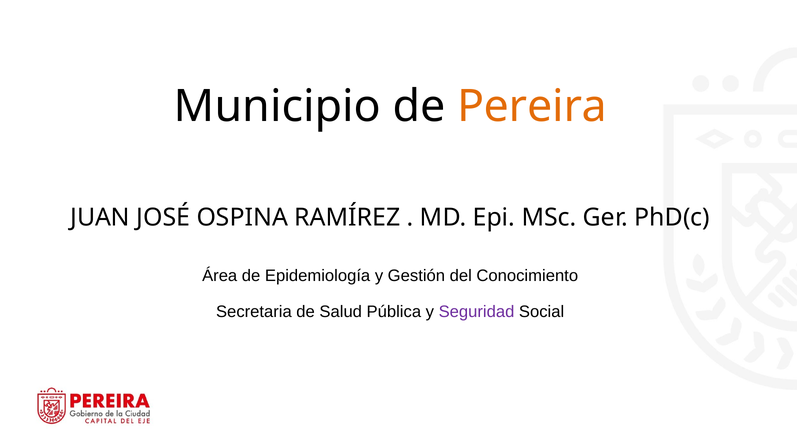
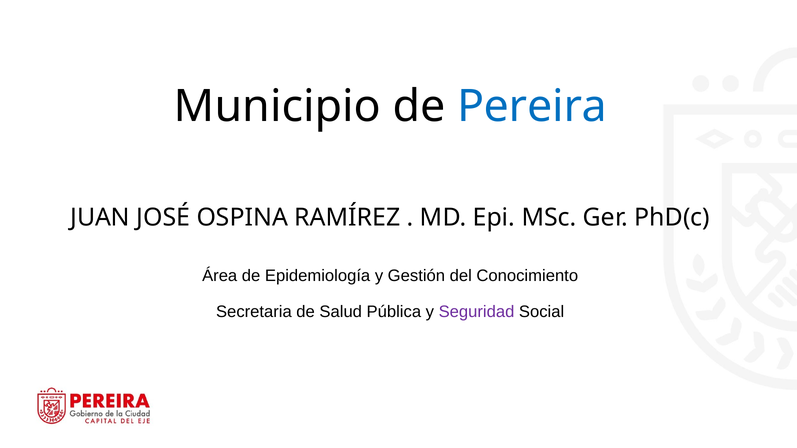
Pereira colour: orange -> blue
